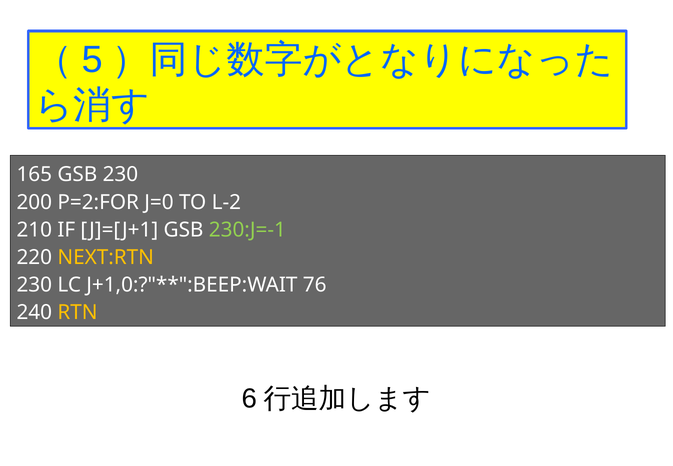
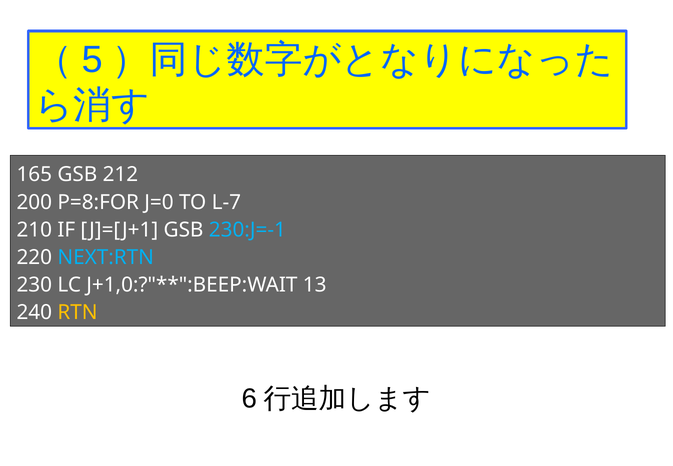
GSB 230: 230 -> 212
P=2:FOR: P=2:FOR -> P=8:FOR
L-2: L-2 -> L-7
230:J=-1 colour: light green -> light blue
NEXT:RTN colour: yellow -> light blue
76: 76 -> 13
